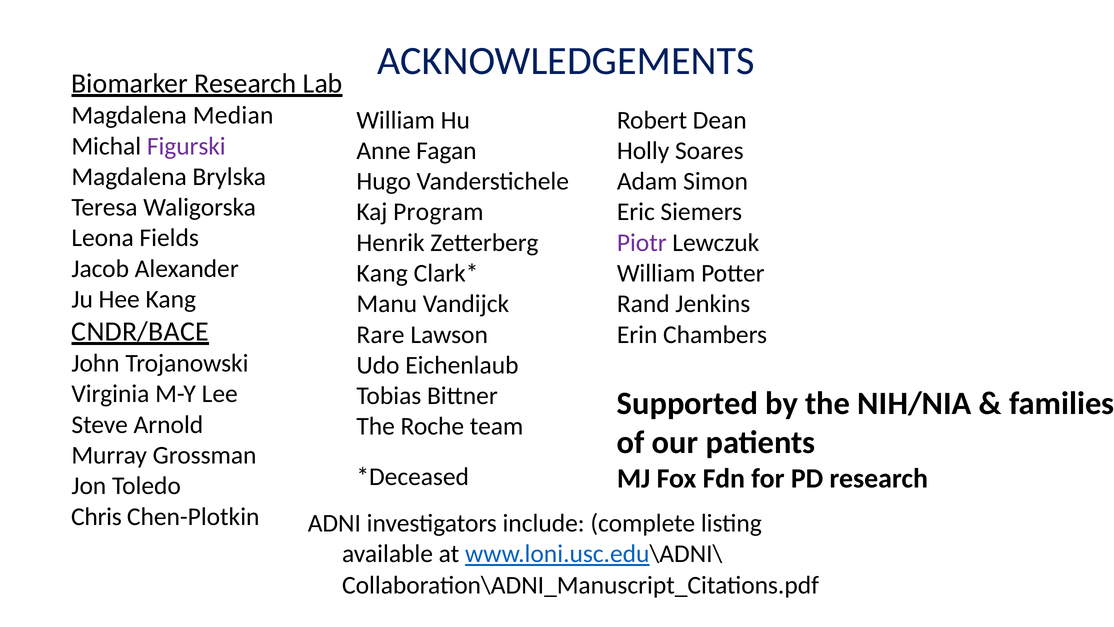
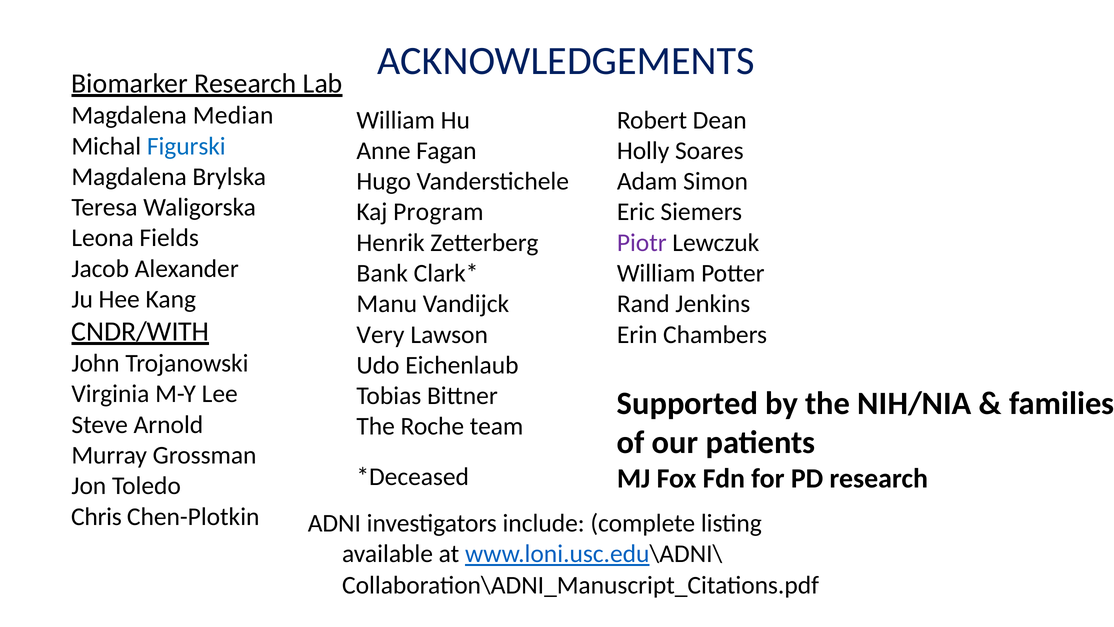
Figurski colour: purple -> blue
Kang at (382, 273): Kang -> Bank
CNDR/BACE: CNDR/BACE -> CNDR/WITH
Rare: Rare -> Very
